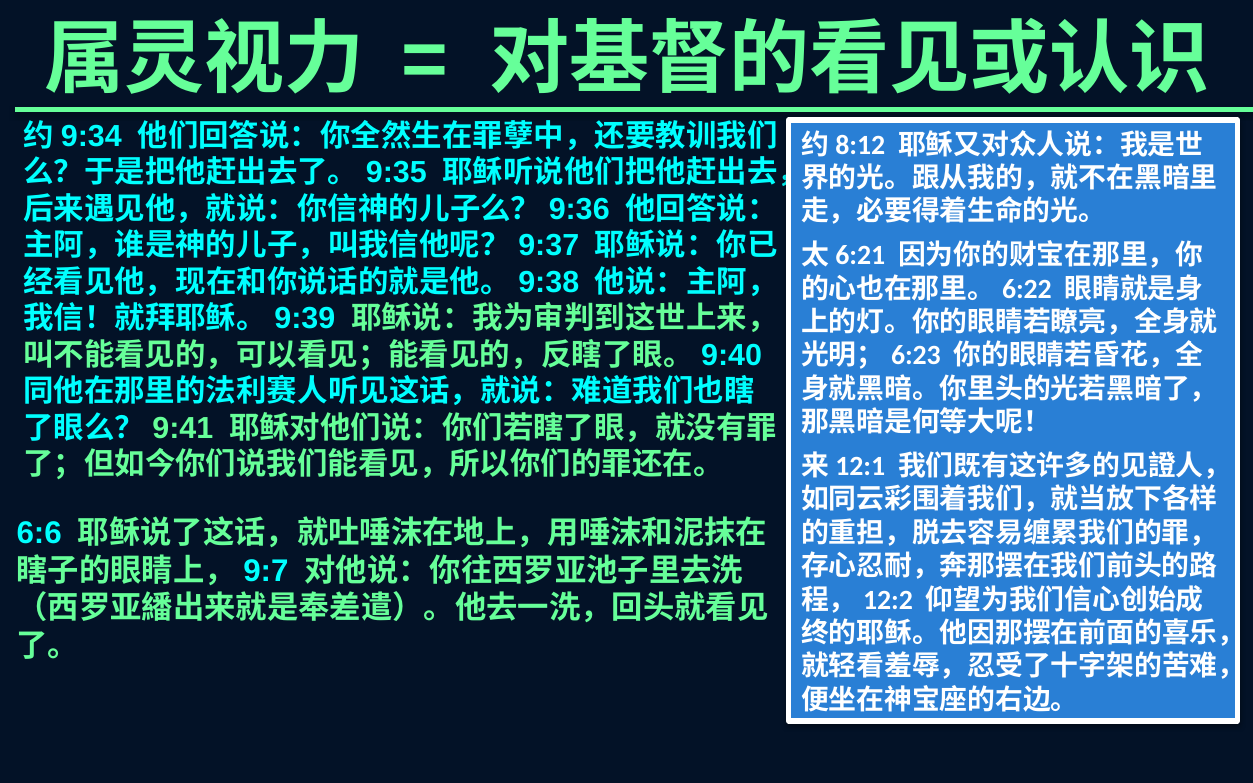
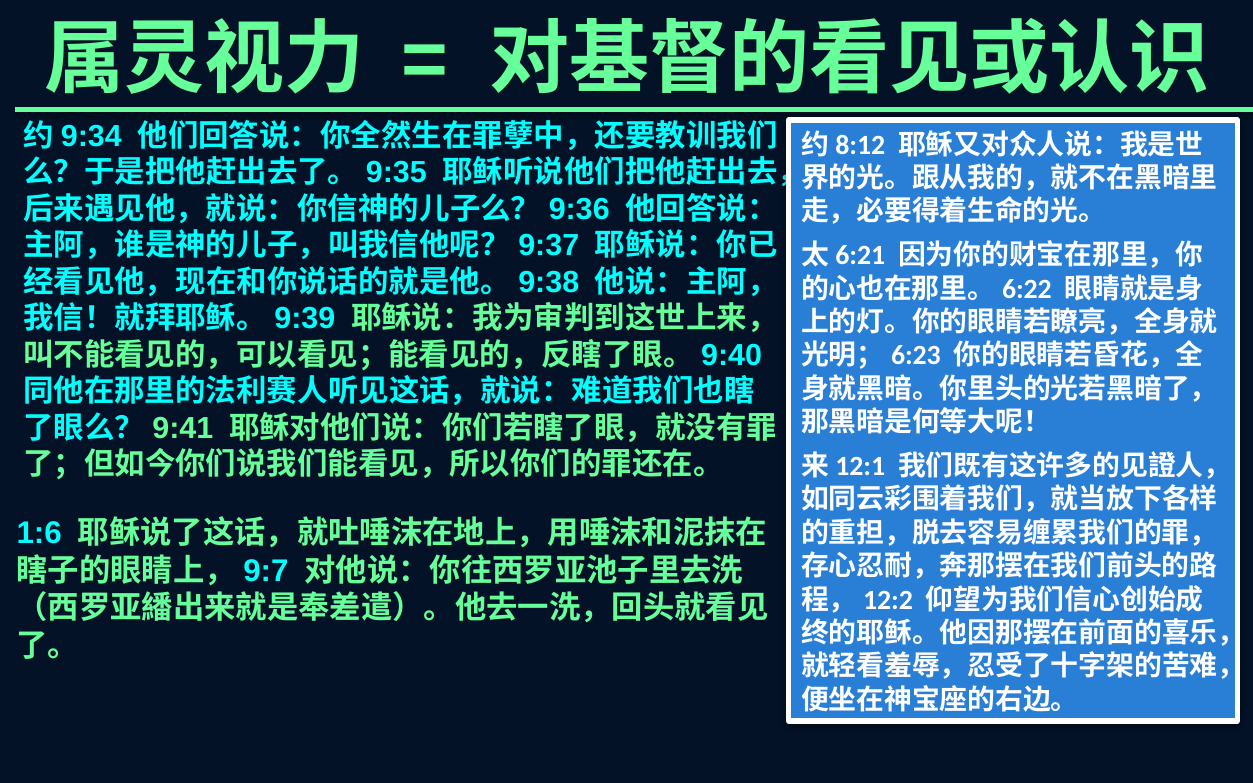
6:6: 6:6 -> 1:6
